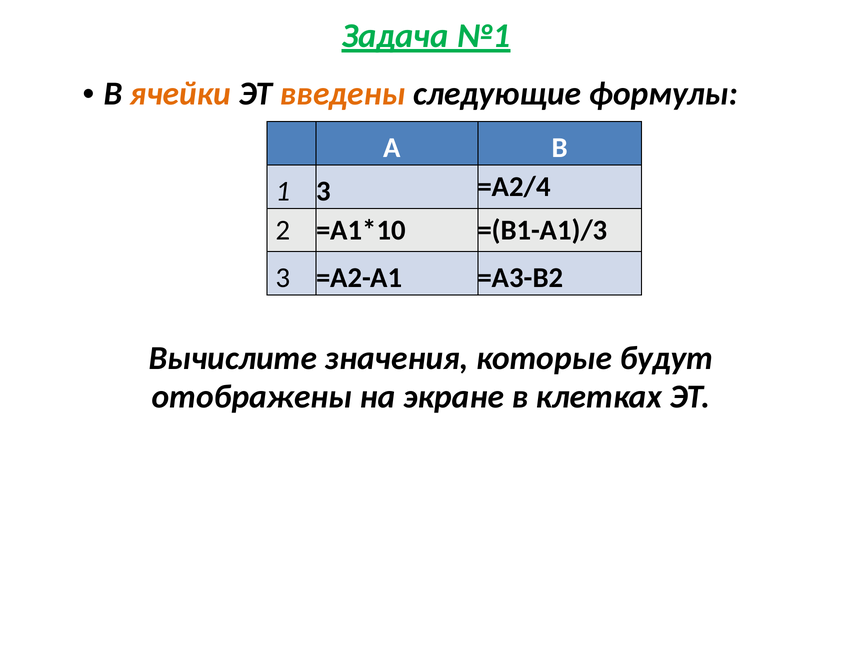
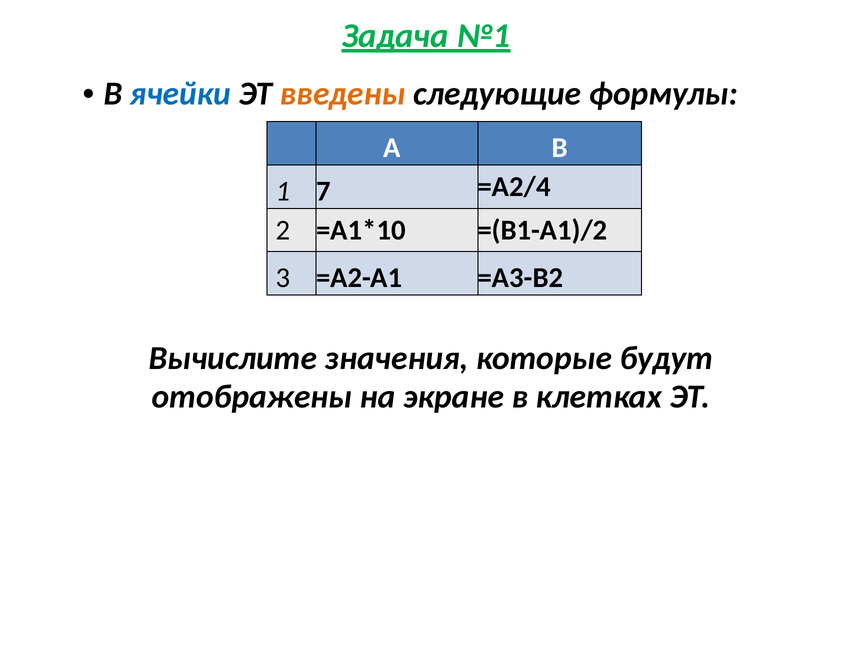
ячейки colour: orange -> blue
1 3: 3 -> 7
=(B1-A1)/3: =(B1-A1)/3 -> =(B1-A1)/2
